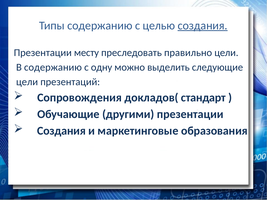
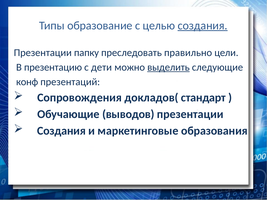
Типы содержанию: содержанию -> образование
месту: месту -> папку
В содержанию: содержанию -> презентацию
одну: одну -> дети
выделить underline: none -> present
цели at (27, 82): цели -> конф
другими: другими -> выводов
